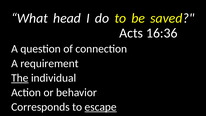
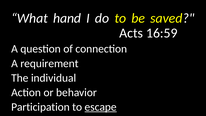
head: head -> hand
16:36: 16:36 -> 16:59
The underline: present -> none
Corresponds: Corresponds -> Participation
